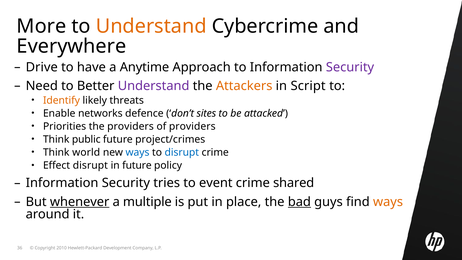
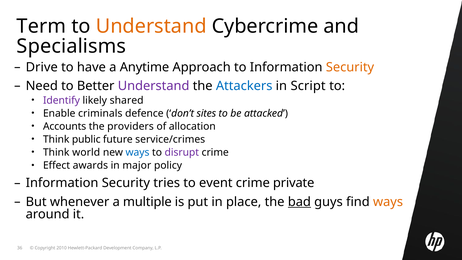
More: More -> Term
Everywhere: Everywhere -> Specialisms
Security at (350, 67) colour: purple -> orange
Attackers colour: orange -> blue
Identify colour: orange -> purple
threats: threats -> shared
networks: networks -> criminals
Priorities: Priorities -> Accounts
of providers: providers -> allocation
project/crimes: project/crimes -> service/crimes
disrupt at (182, 152) colour: blue -> purple
Effect disrupt: disrupt -> awards
in future: future -> major
shared: shared -> private
whenever underline: present -> none
